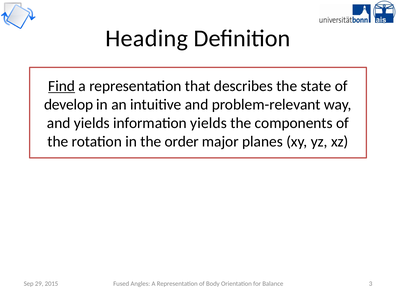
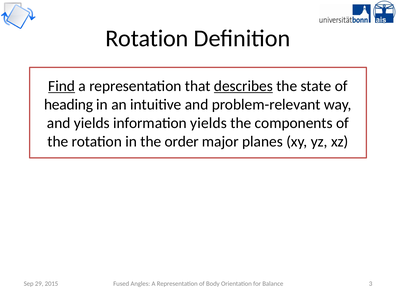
Heading at (147, 38): Heading -> Rotation
describes underline: none -> present
develop: develop -> heading
